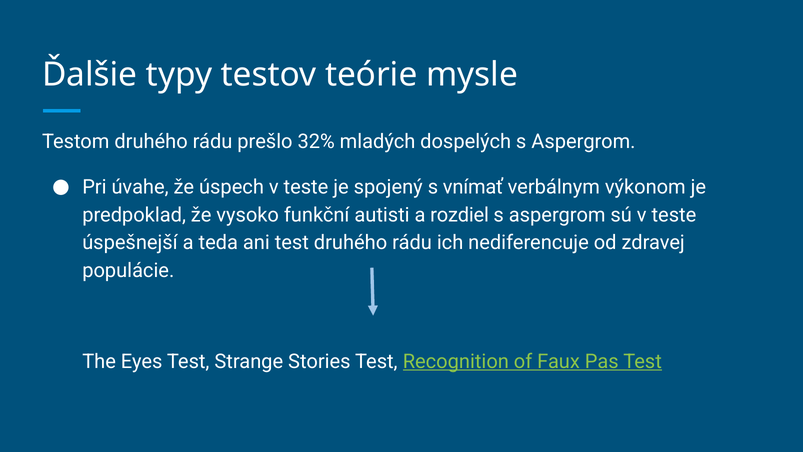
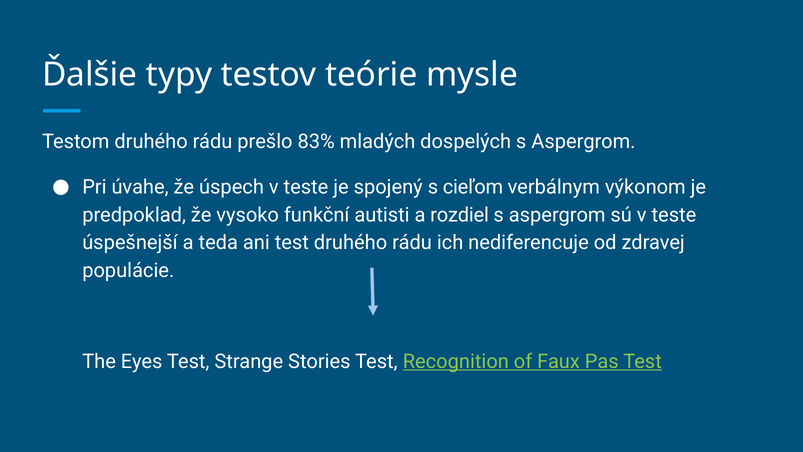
32%: 32% -> 83%
vnímať: vnímať -> cieľom
